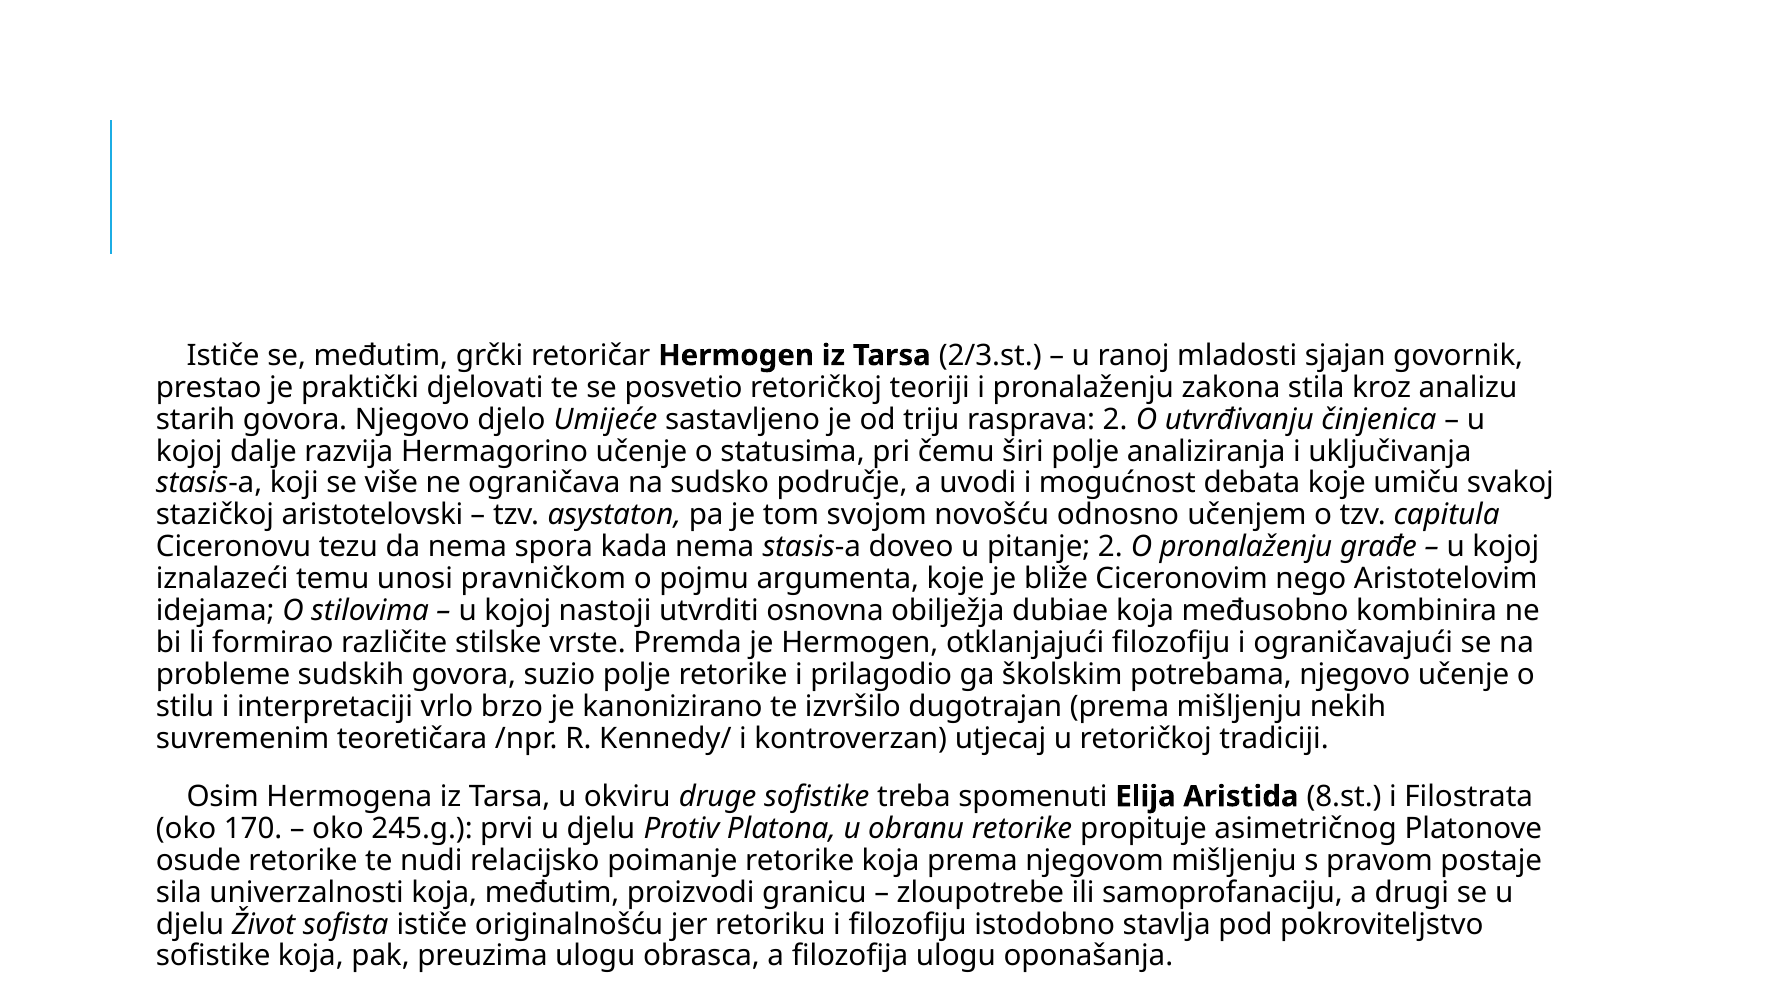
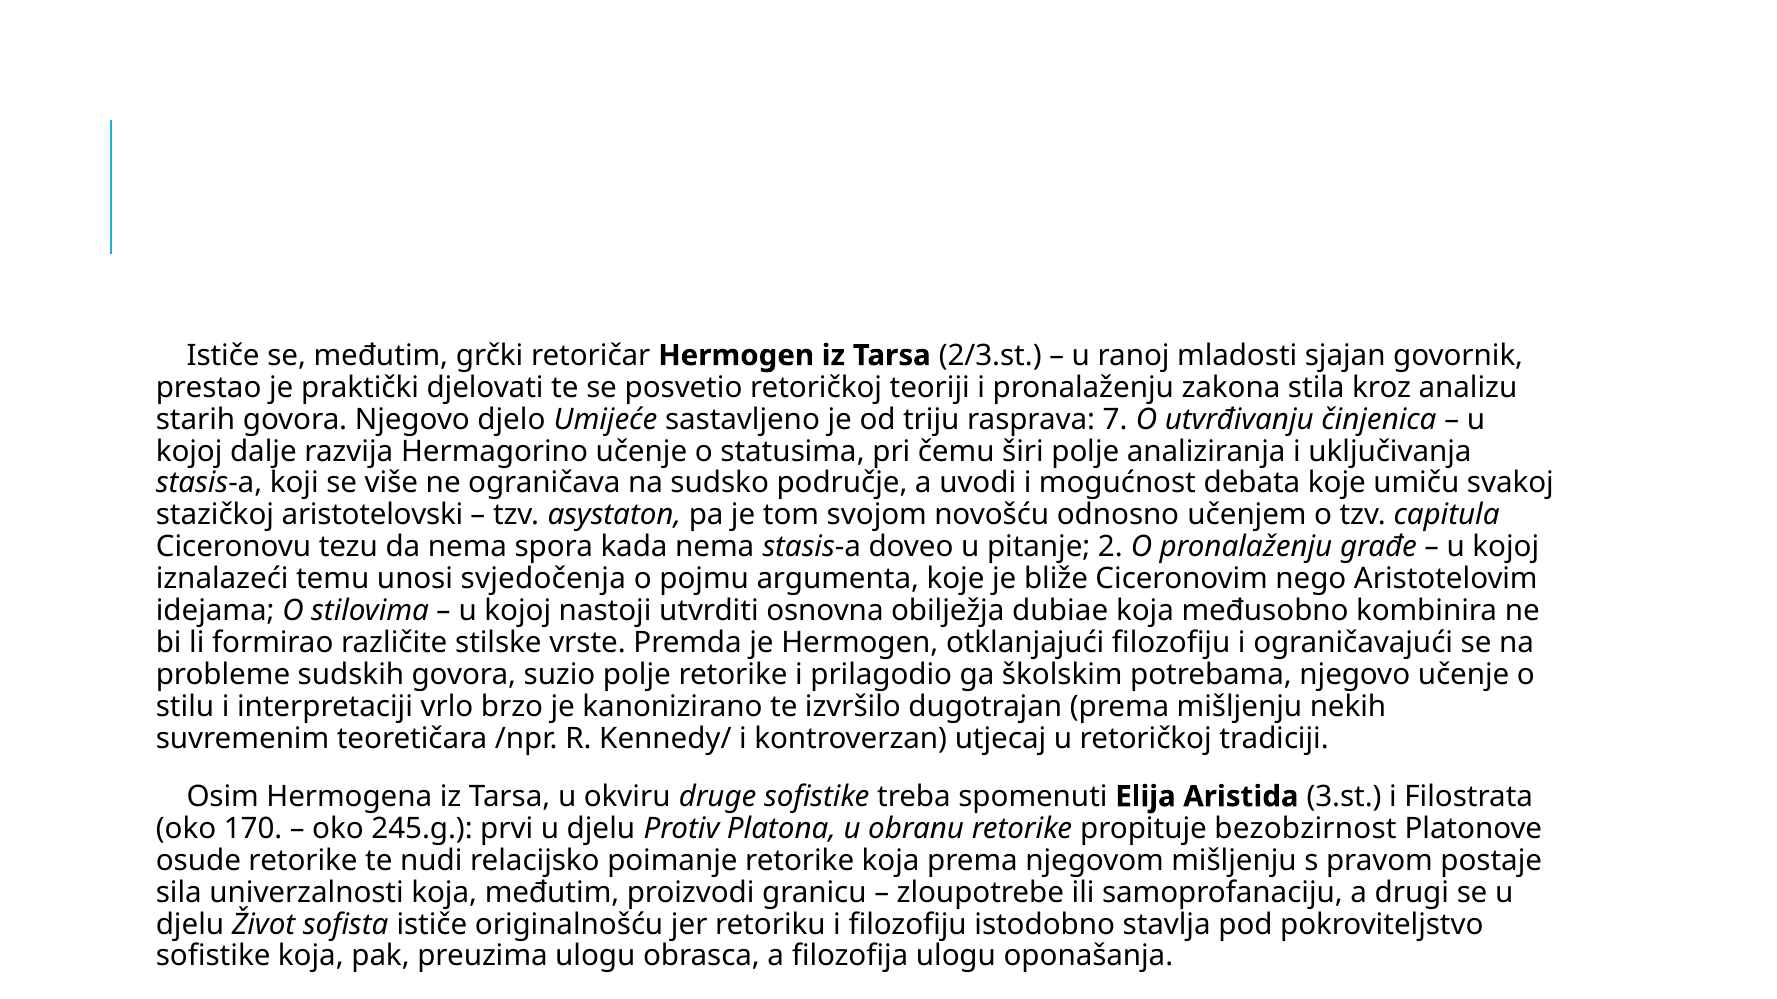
rasprava 2: 2 -> 7
pravničkom: pravničkom -> svjedočenja
8.st: 8.st -> 3.st
asimetričnog: asimetričnog -> bezobzirnost
